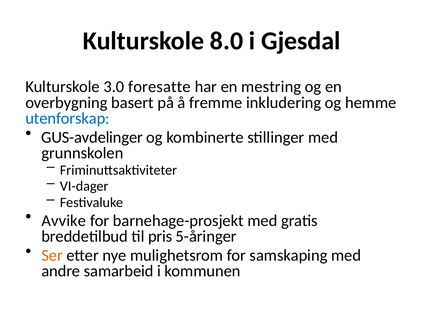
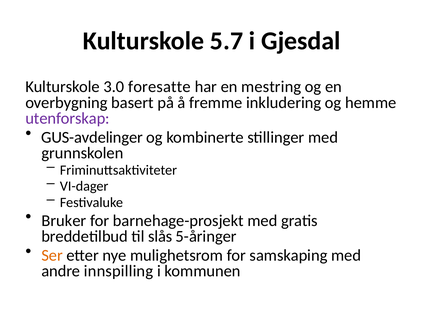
8.0: 8.0 -> 5.7
utenforskap colour: blue -> purple
Avvike: Avvike -> Bruker
pris: pris -> slås
samarbeid: samarbeid -> innspilling
